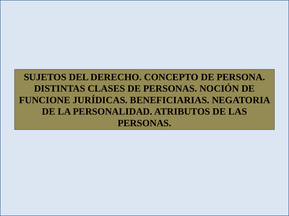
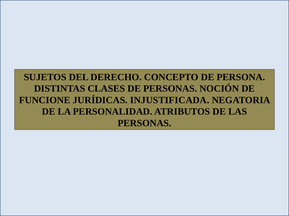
BENEFICIARIAS: BENEFICIARIAS -> INJUSTIFICADA
